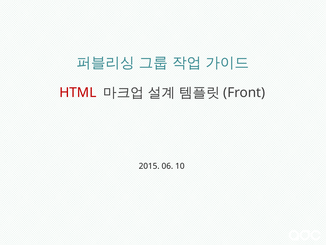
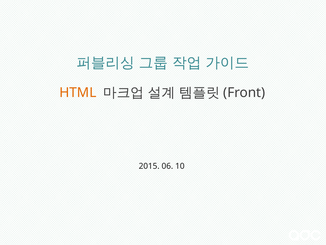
HTML colour: red -> orange
